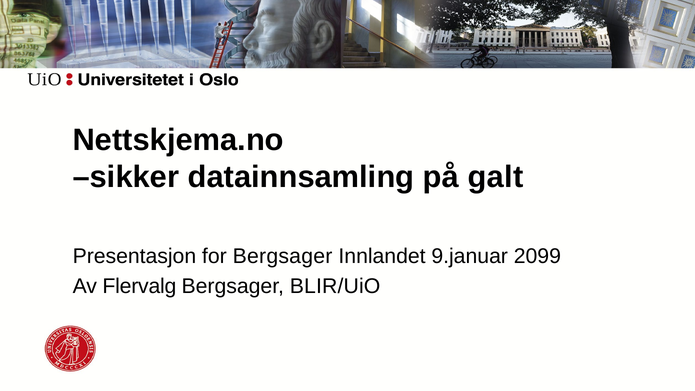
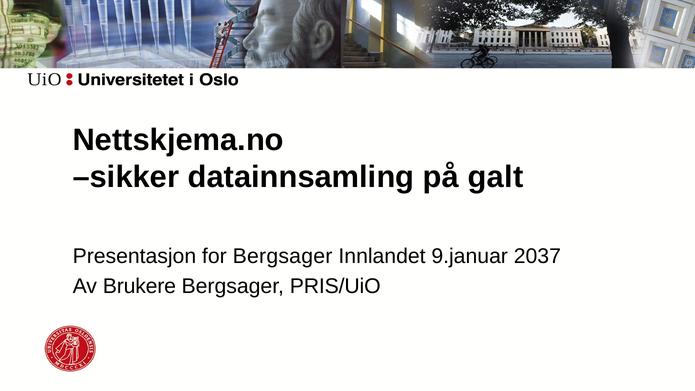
2099: 2099 -> 2037
Flervalg: Flervalg -> Brukere
BLIR/UiO: BLIR/UiO -> PRIS/UiO
